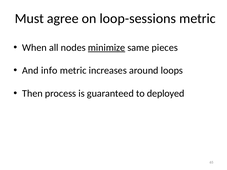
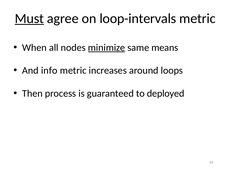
Must underline: none -> present
loop-sessions: loop-sessions -> loop-intervals
pieces: pieces -> means
